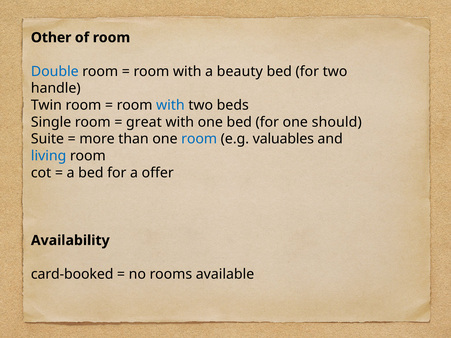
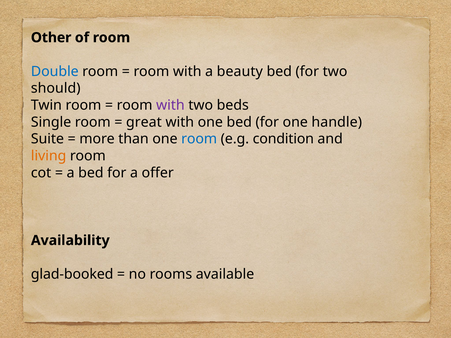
handle: handle -> should
with at (170, 105) colour: blue -> purple
should: should -> handle
valuables: valuables -> condition
living colour: blue -> orange
card-booked: card-booked -> glad-booked
